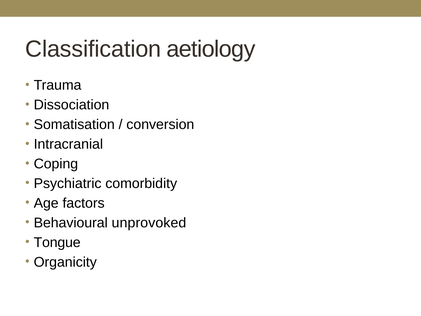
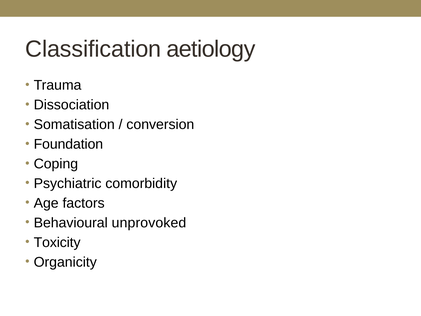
Intracranial: Intracranial -> Foundation
Tongue: Tongue -> Toxicity
